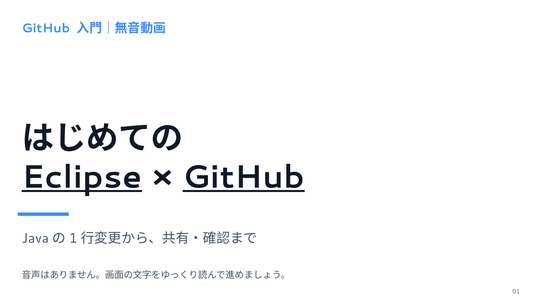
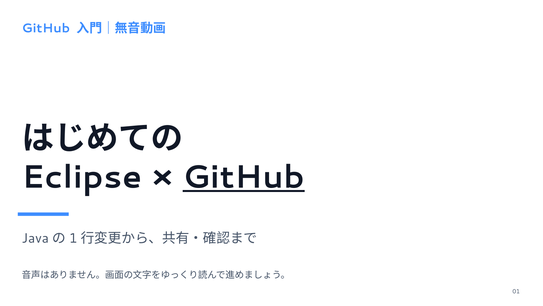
Eclipse underline: present -> none
